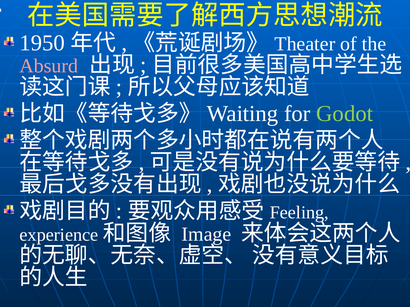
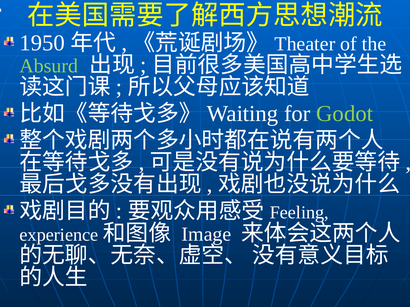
Absurd colour: pink -> light green
